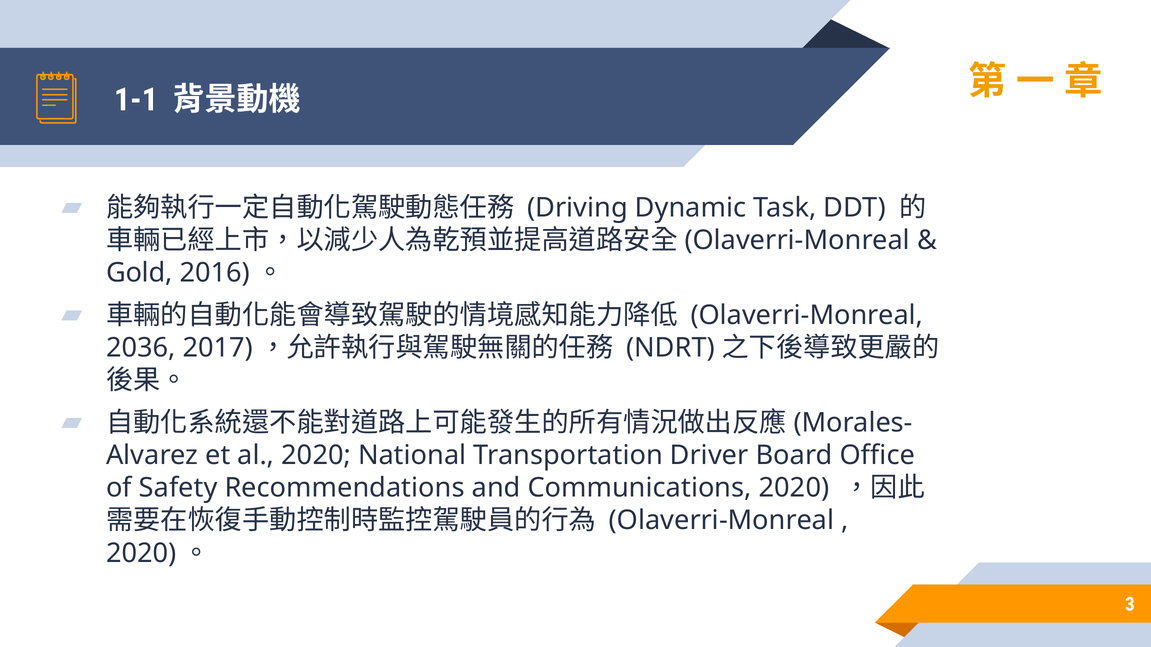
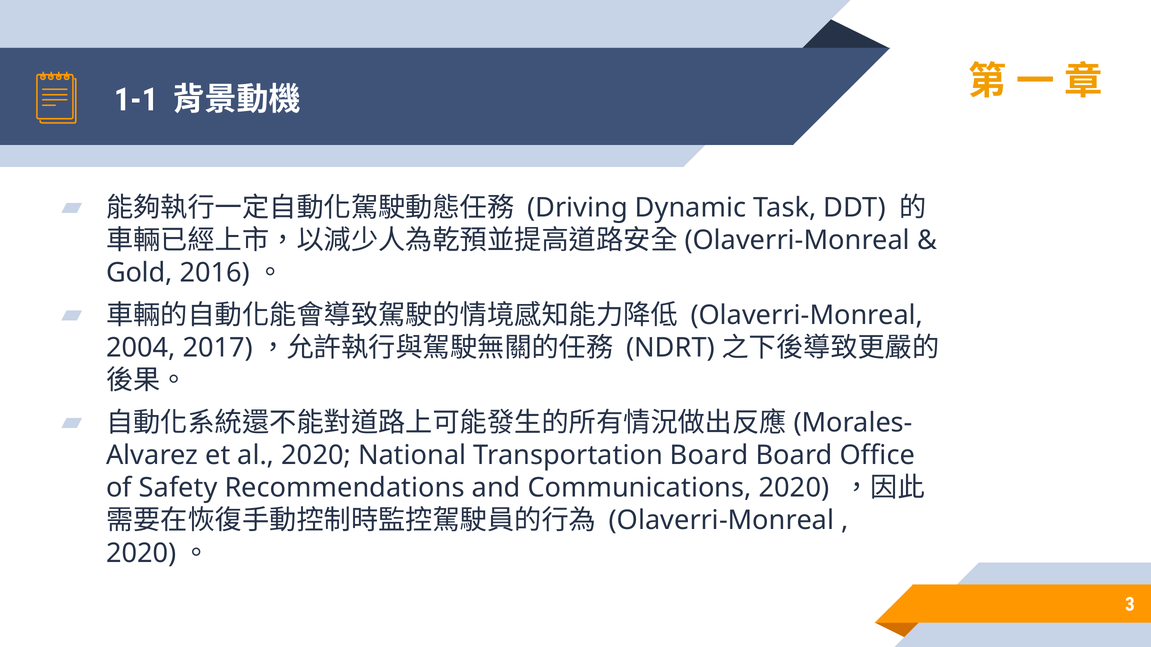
2036: 2036 -> 2004
Transportation Driver: Driver -> Board
